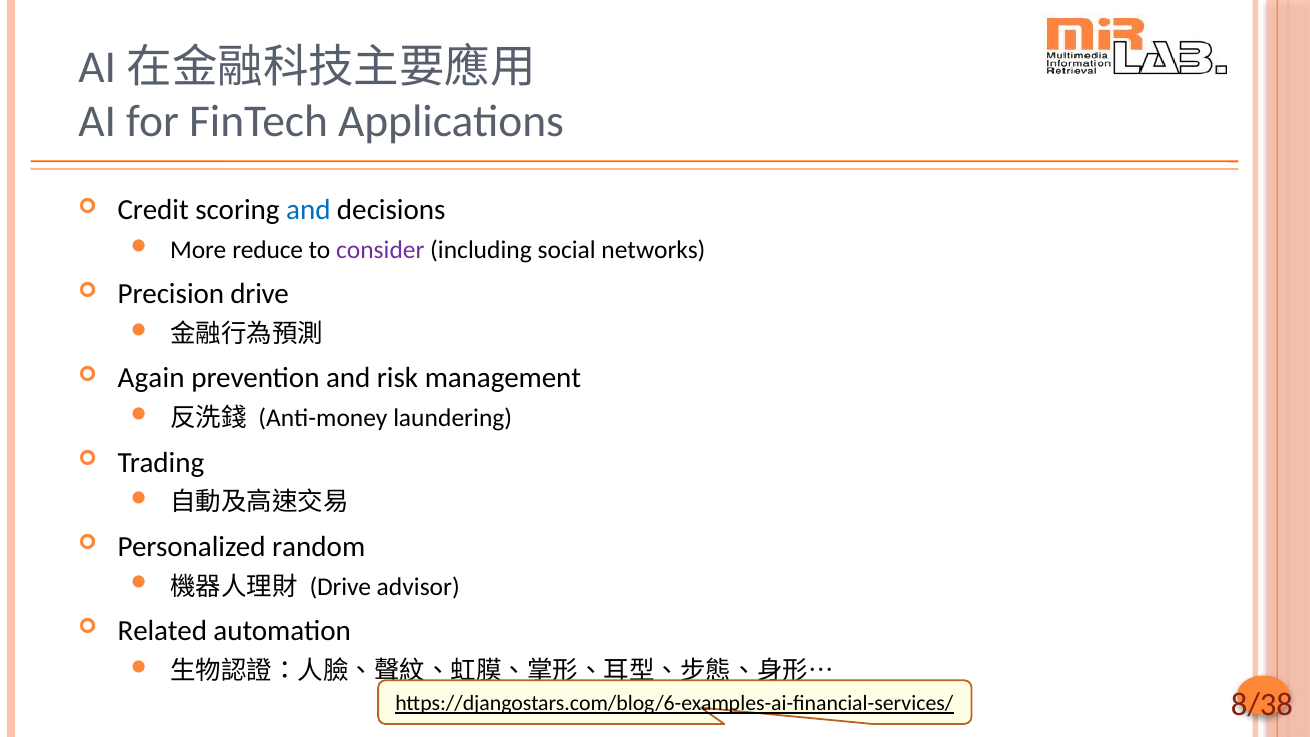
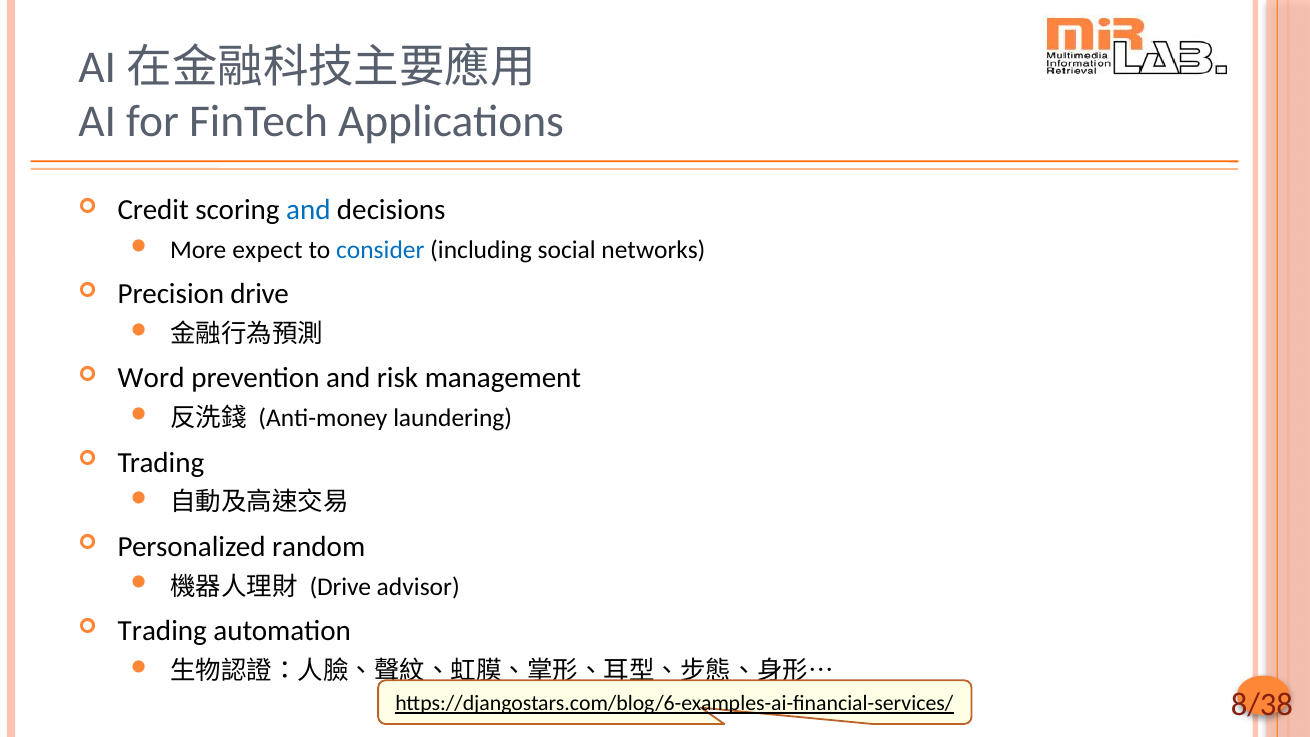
reduce: reduce -> expect
consider colour: purple -> blue
Again: Again -> Word
Related at (162, 630): Related -> Trading
